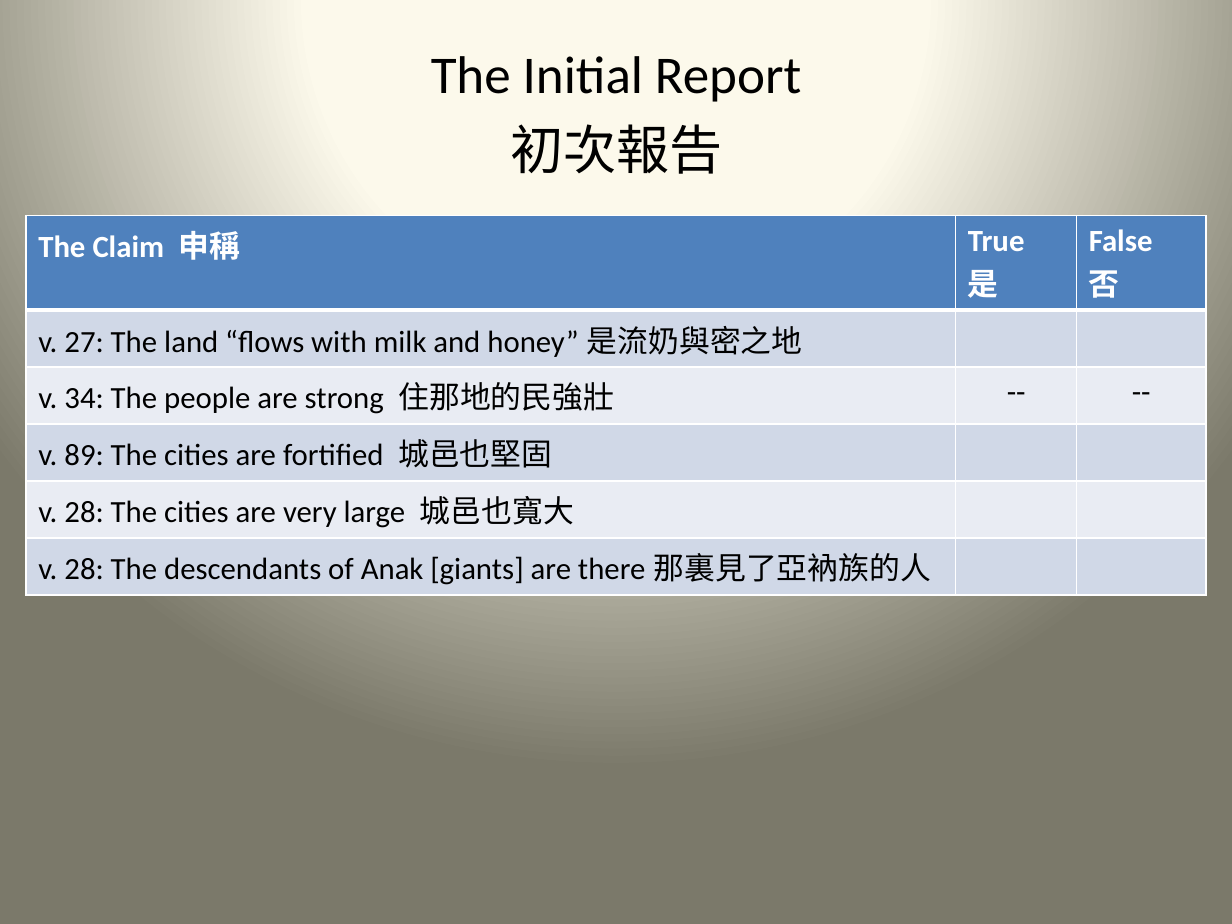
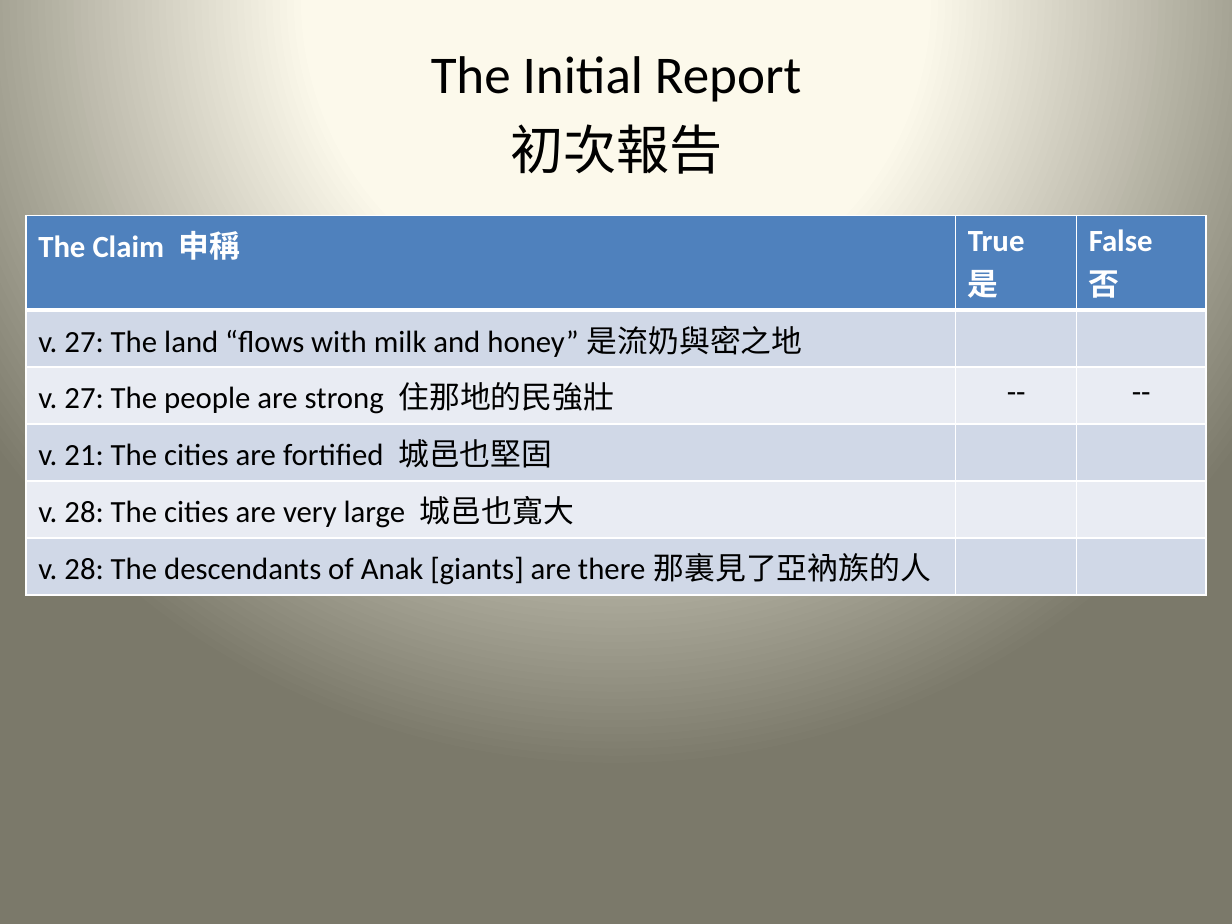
34 at (84, 399): 34 -> 27
89: 89 -> 21
